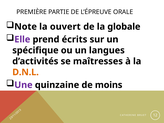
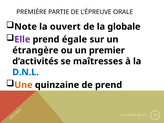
écrits: écrits -> égale
spécifique: spécifique -> étrangère
langues: langues -> premier
D.N.L colour: orange -> blue
Une colour: purple -> orange
de moins: moins -> prend
